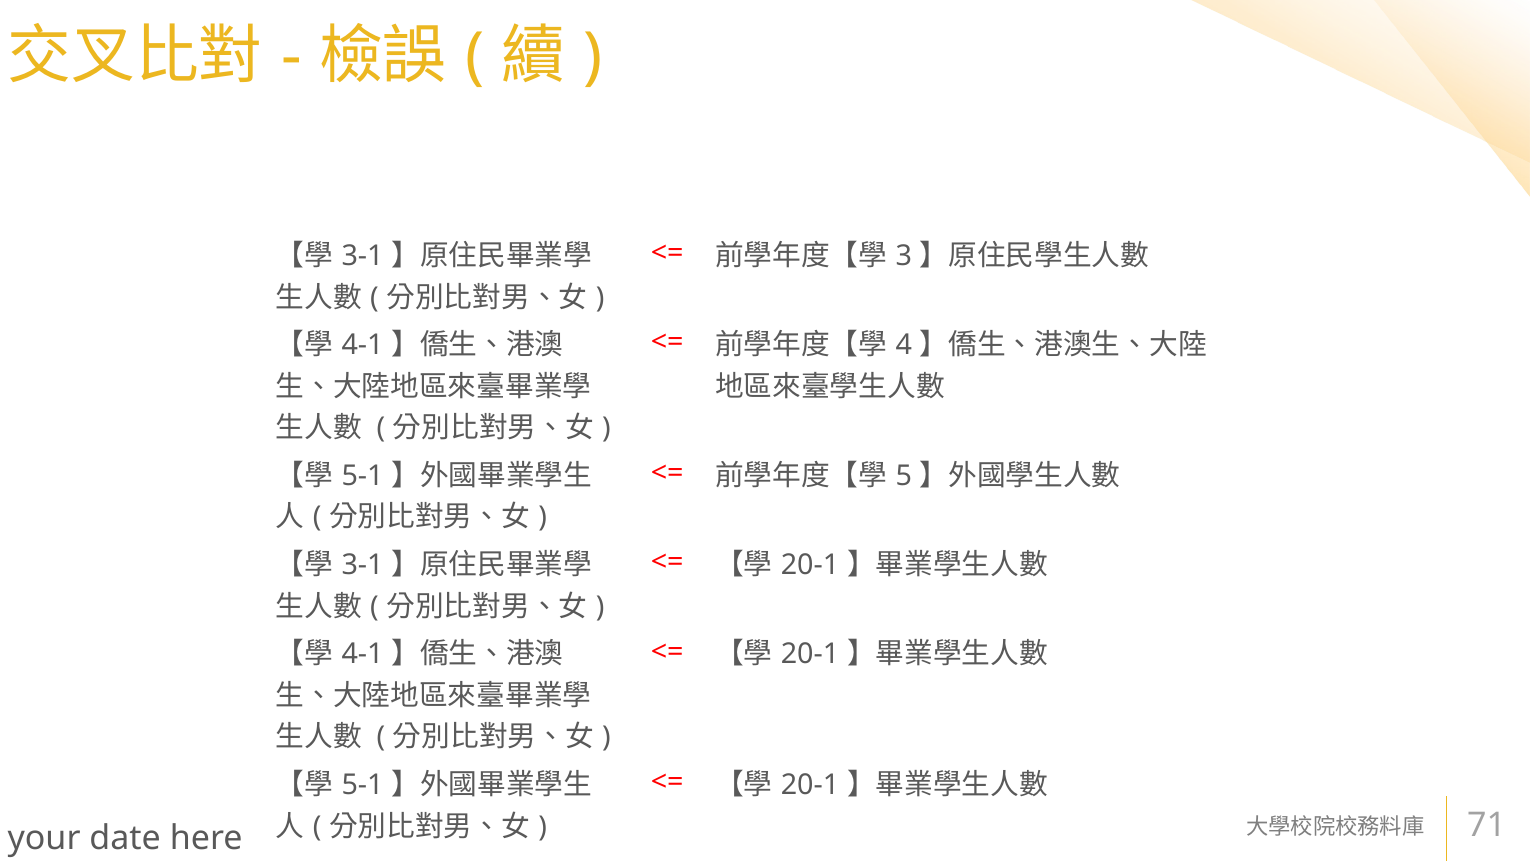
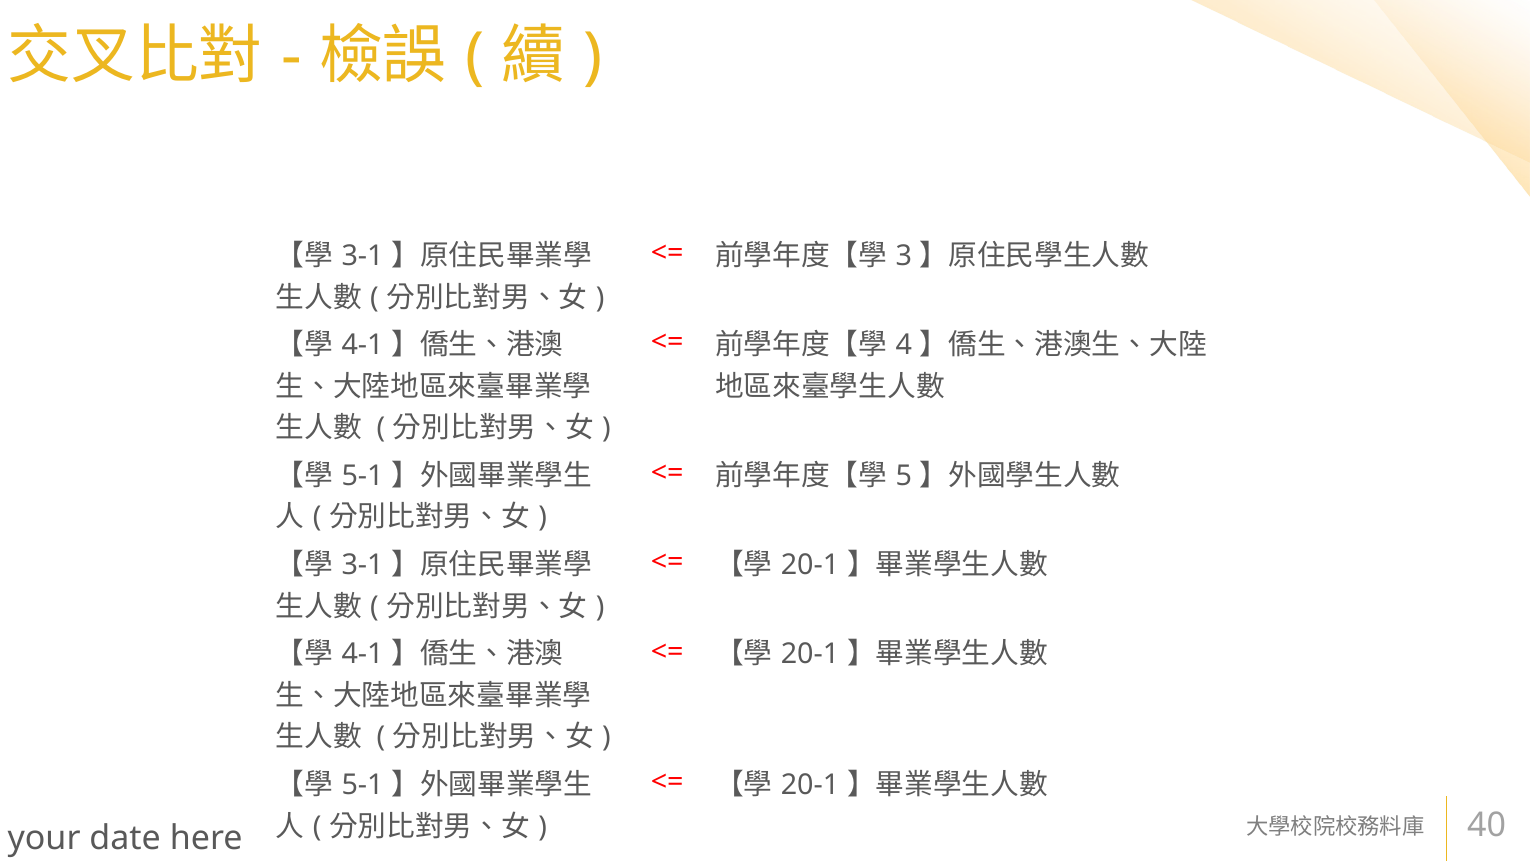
71: 71 -> 40
